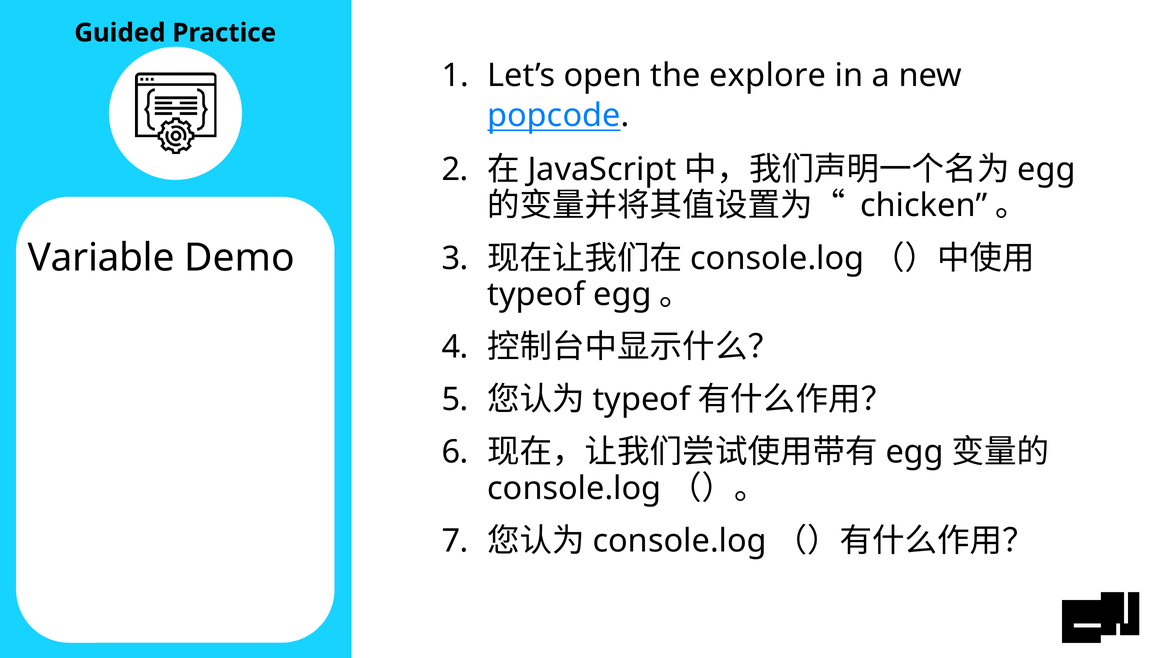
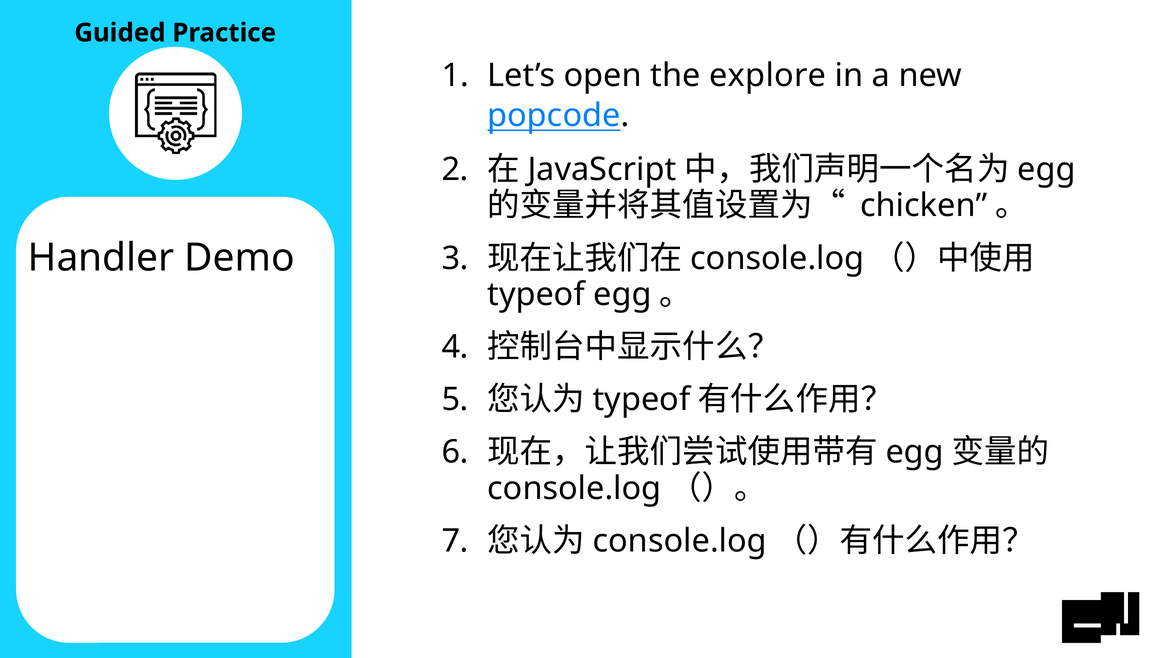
Variable: Variable -> Handler
